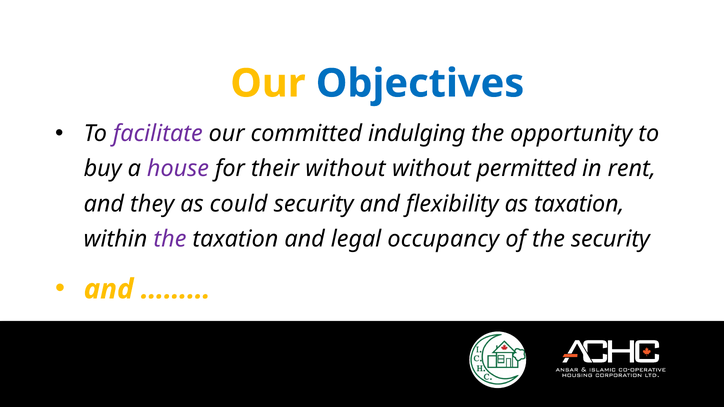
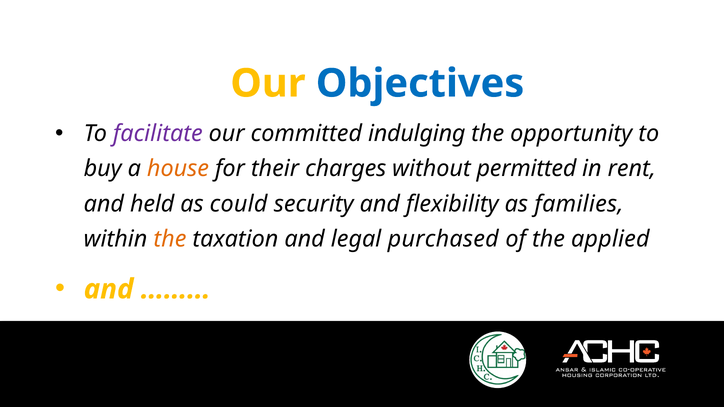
house colour: purple -> orange
their without: without -> charges
they: they -> held
as taxation: taxation -> families
the at (170, 239) colour: purple -> orange
occupancy: occupancy -> purchased
the security: security -> applied
